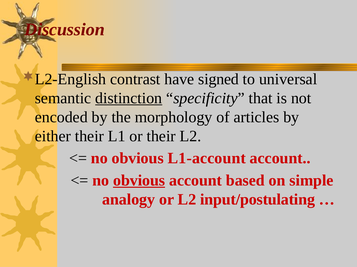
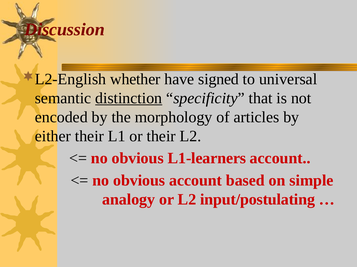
contrast: contrast -> whether
L1-account: L1-account -> L1-learners
obvious at (139, 181) underline: present -> none
